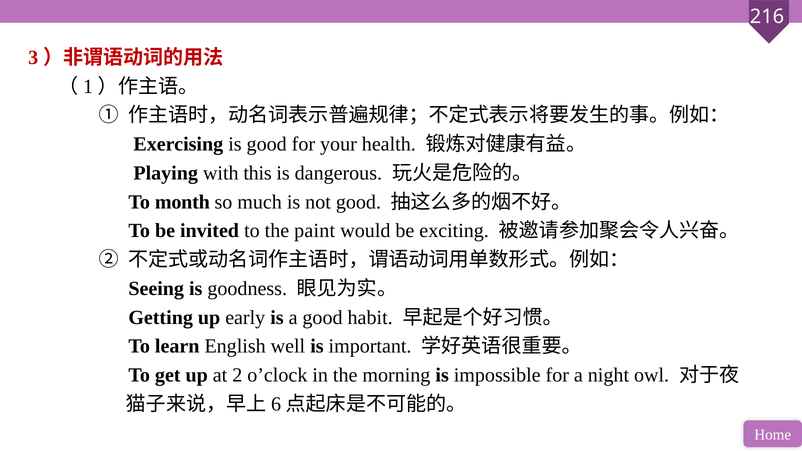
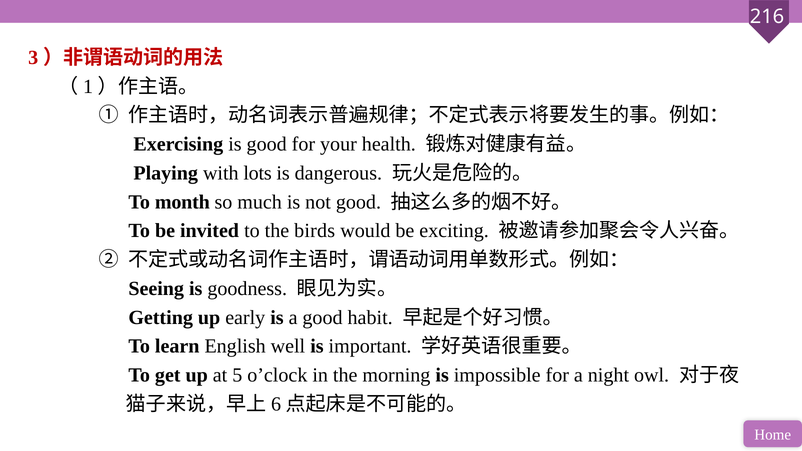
this: this -> lots
paint: paint -> birds
2: 2 -> 5
